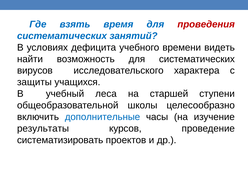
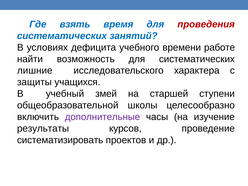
видеть: видеть -> работе
вирусов: вирусов -> лишние
леса: леса -> змей
дополнительные colour: blue -> purple
